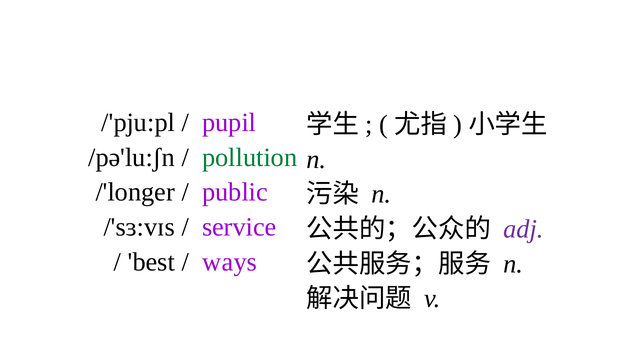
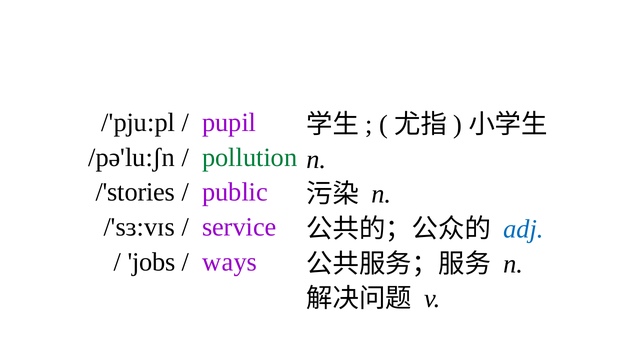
/'longer: /'longer -> /'stories
adj colour: purple -> blue
best: best -> jobs
